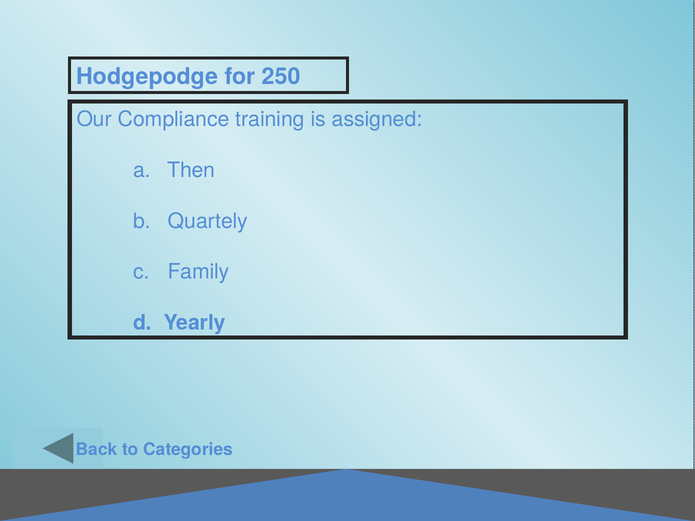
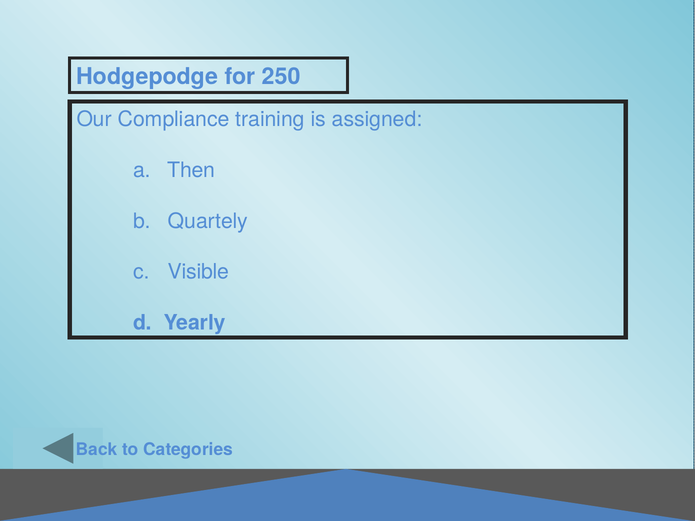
Family: Family -> Visible
